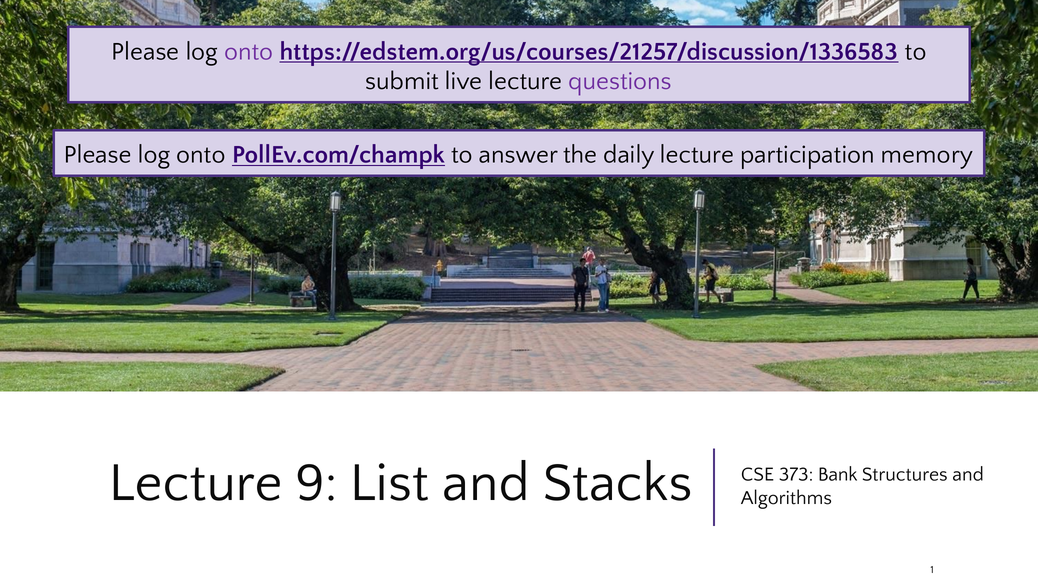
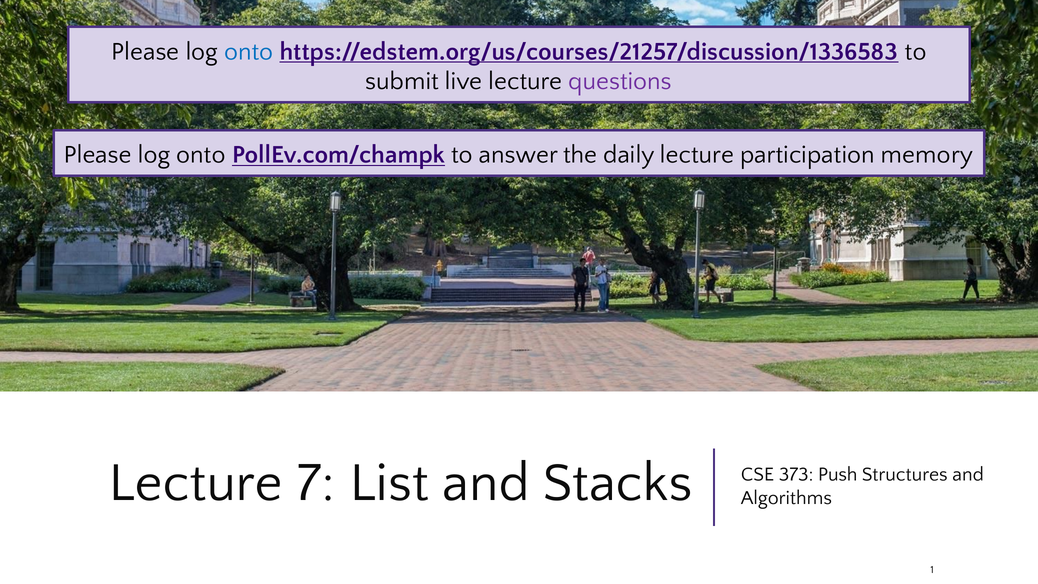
onto at (249, 51) colour: purple -> blue
9: 9 -> 7
Bank: Bank -> Push
